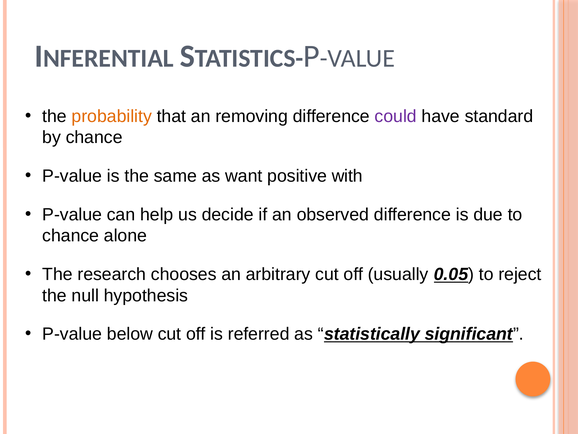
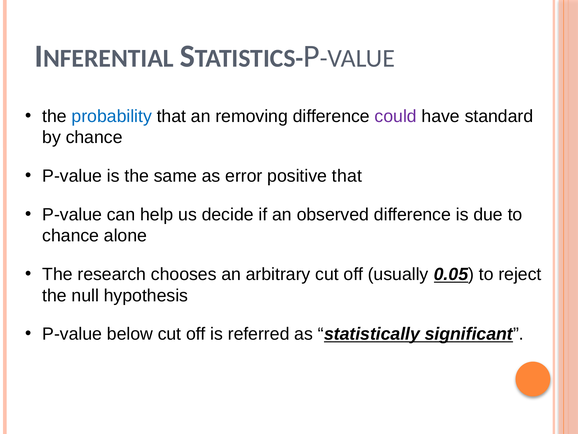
probability colour: orange -> blue
want: want -> error
positive with: with -> that
